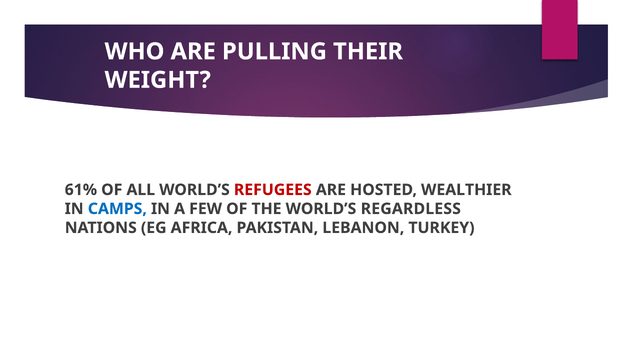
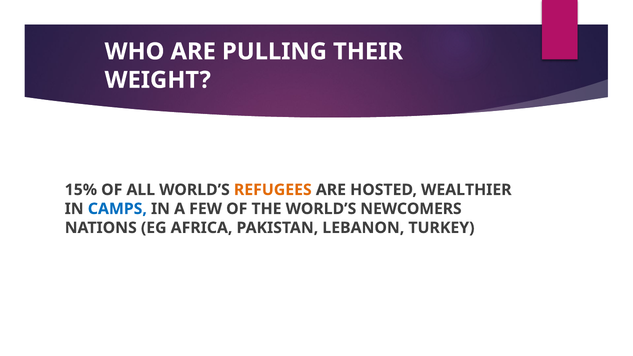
61%: 61% -> 15%
REFUGEES colour: red -> orange
REGARDLESS: REGARDLESS -> NEWCOMERS
